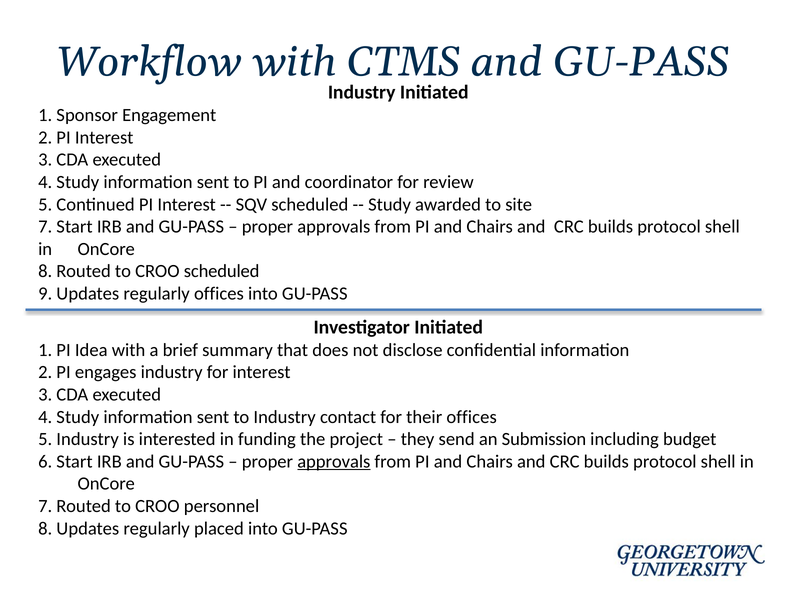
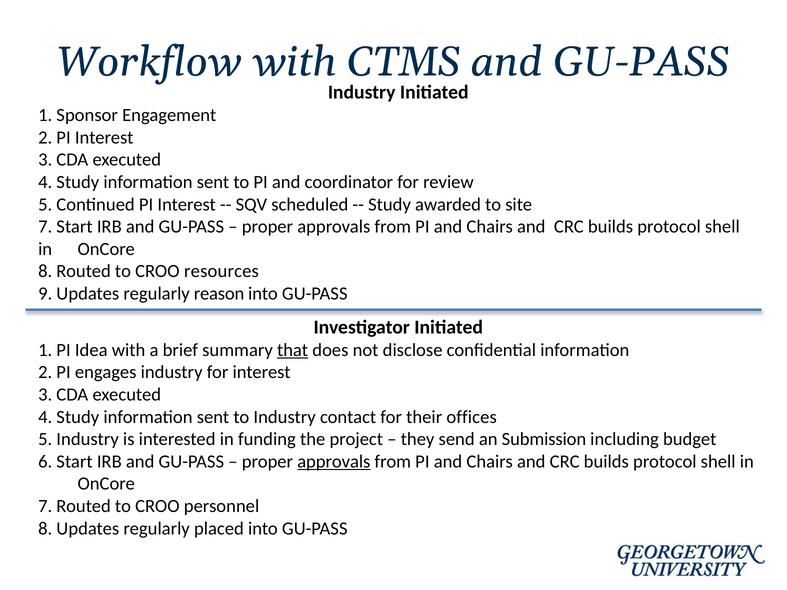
CROO scheduled: scheduled -> resources
regularly offices: offices -> reason
that underline: none -> present
